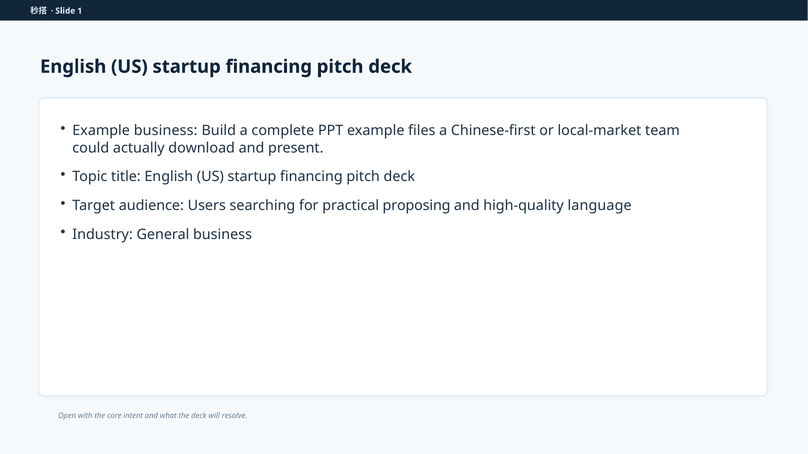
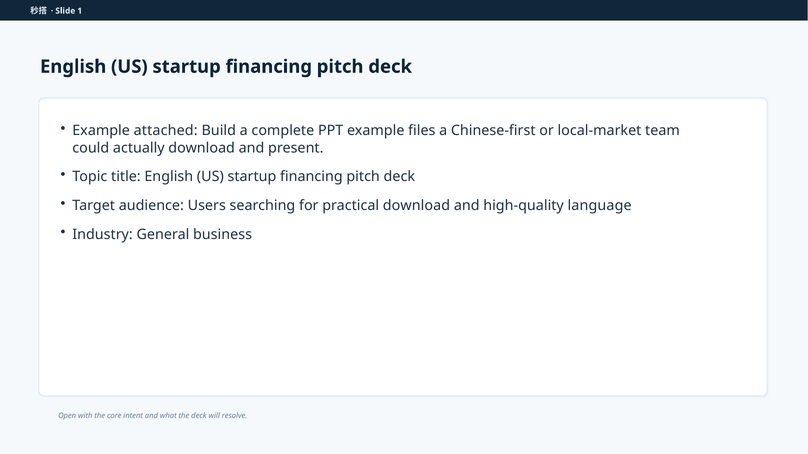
Example business: business -> attached
practical proposing: proposing -> download
